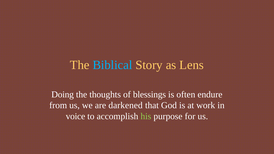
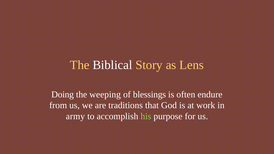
Biblical colour: light blue -> white
thoughts: thoughts -> weeping
darkened: darkened -> traditions
voice: voice -> army
